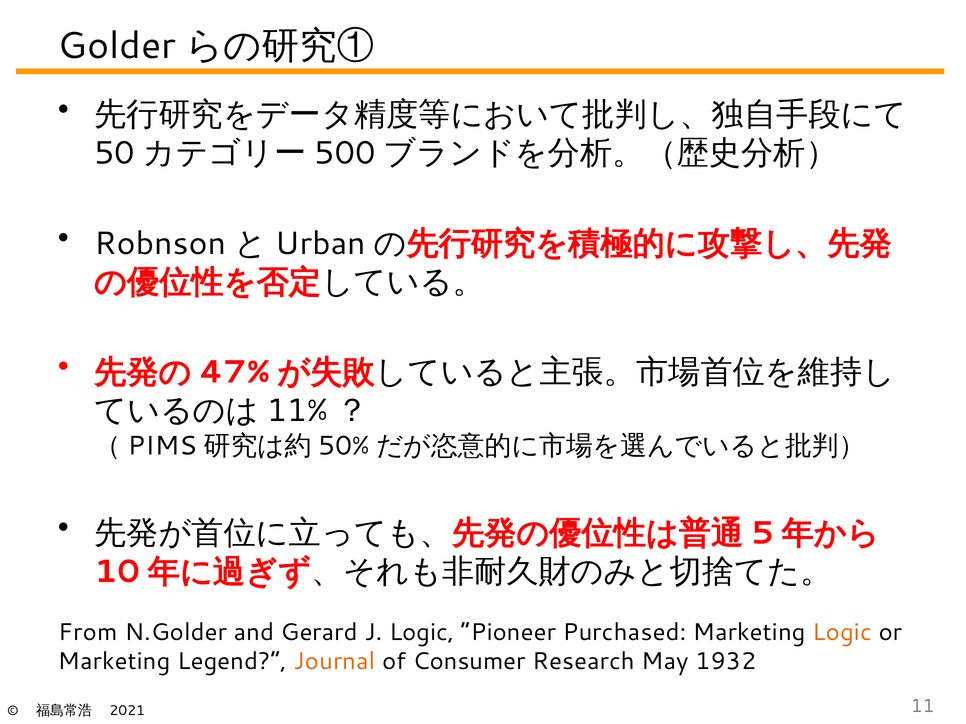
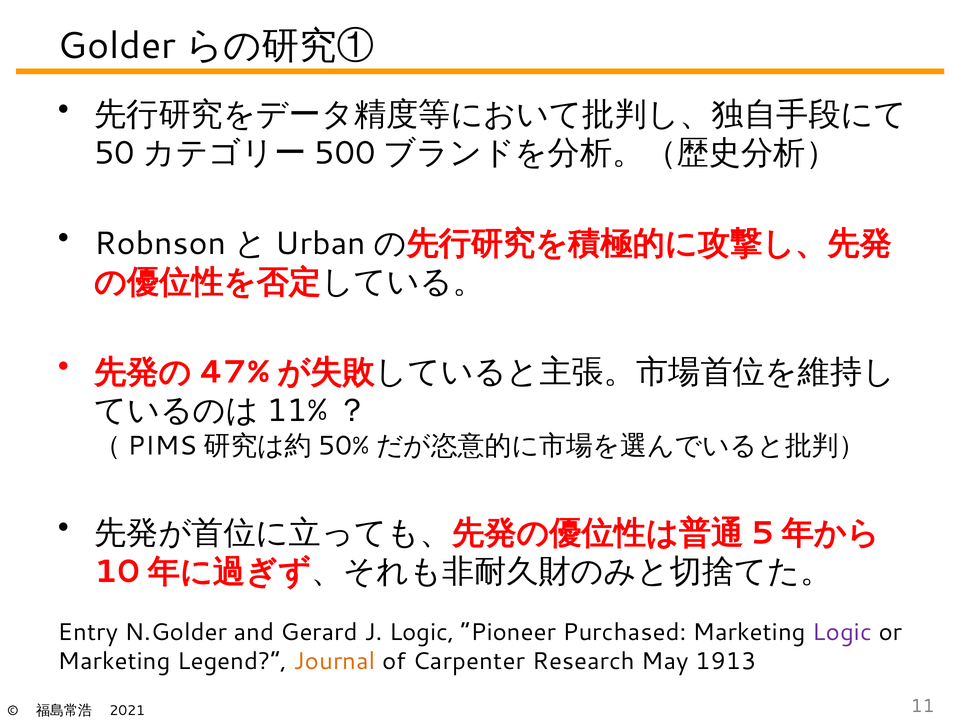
From: From -> Entry
Logic at (842, 633) colour: orange -> purple
Consumer: Consumer -> Carpenter
1932: 1932 -> 1913
